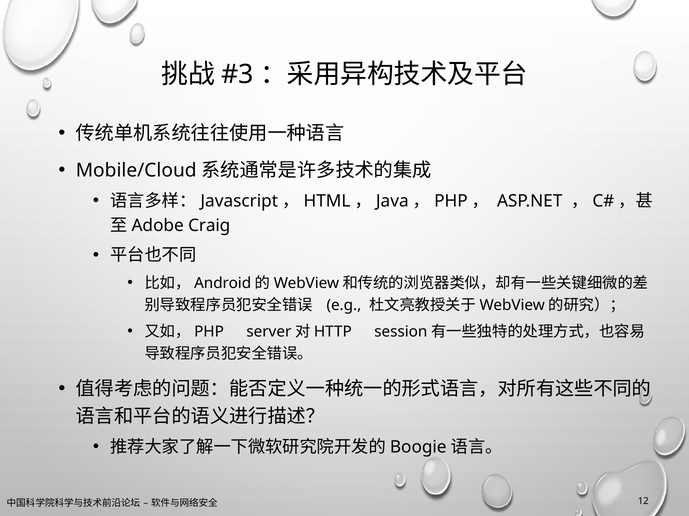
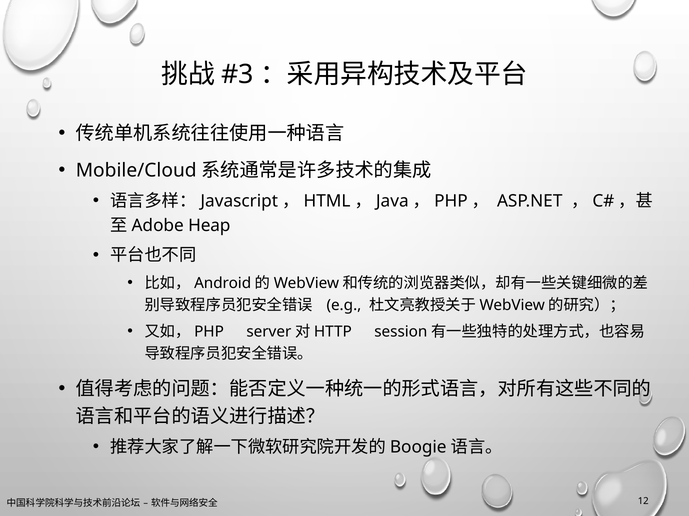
Craig: Craig -> Heap
